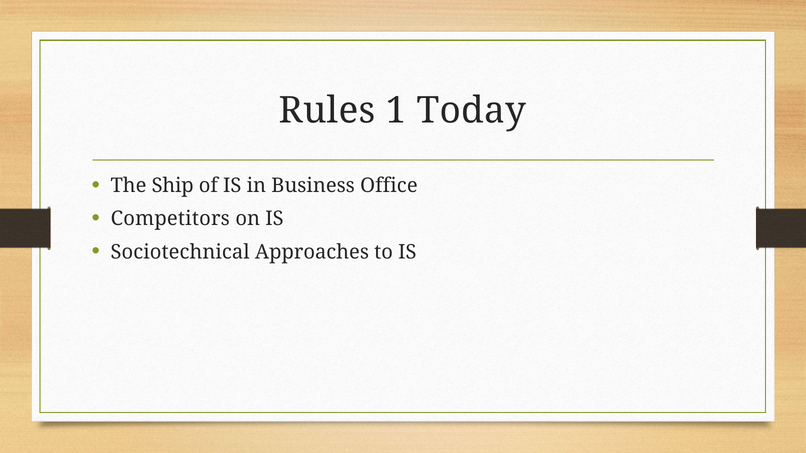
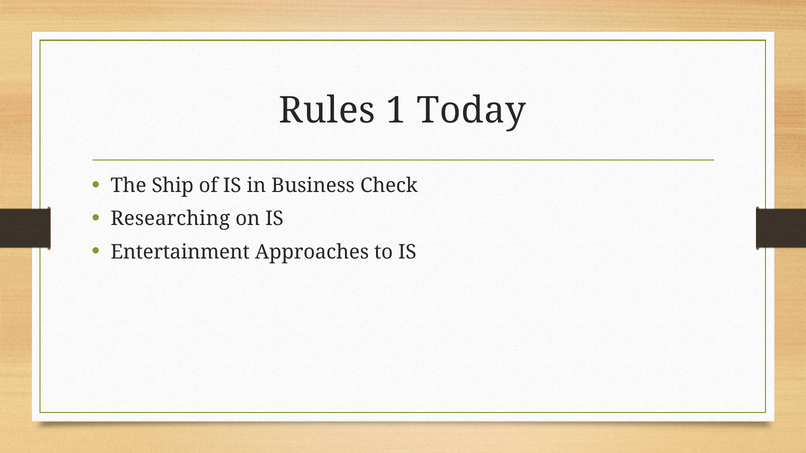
Office: Office -> Check
Competitors: Competitors -> Researching
Sociotechnical: Sociotechnical -> Entertainment
